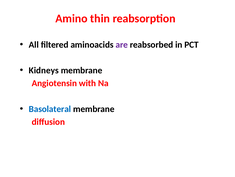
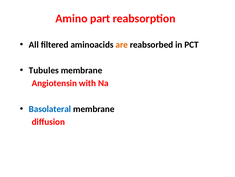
thin: thin -> part
are colour: purple -> orange
Kidneys: Kidneys -> Tubules
